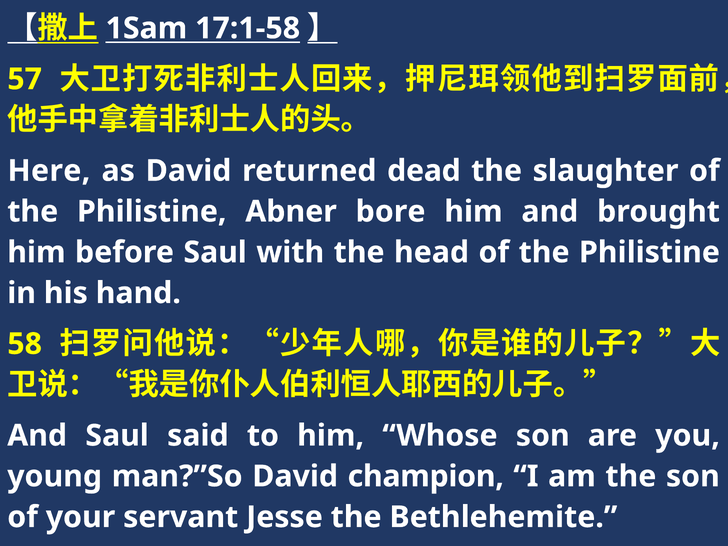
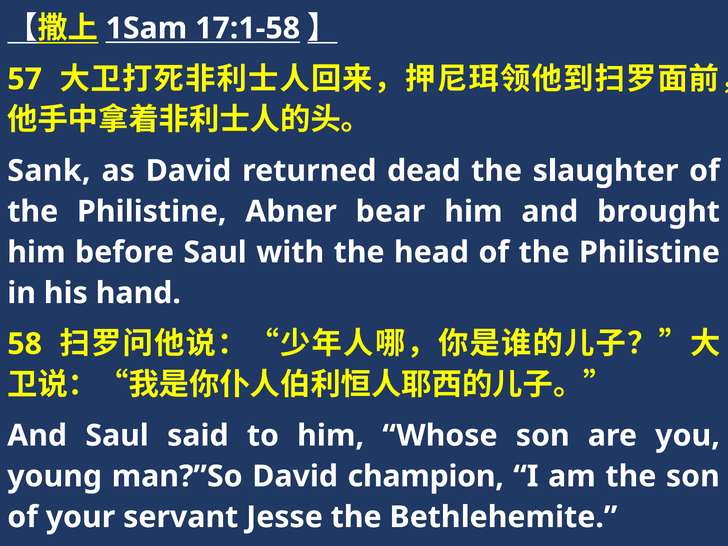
Here: Here -> Sank
bore: bore -> bear
